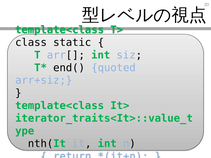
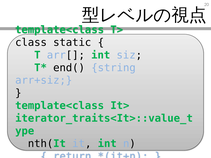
quoted: quoted -> string
